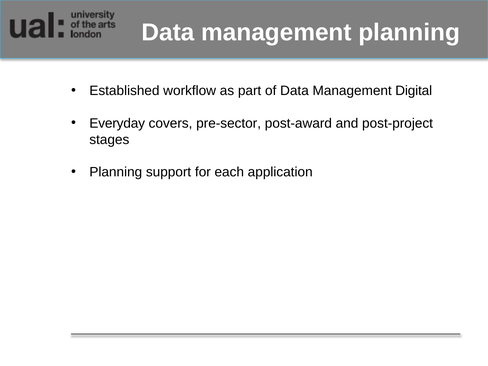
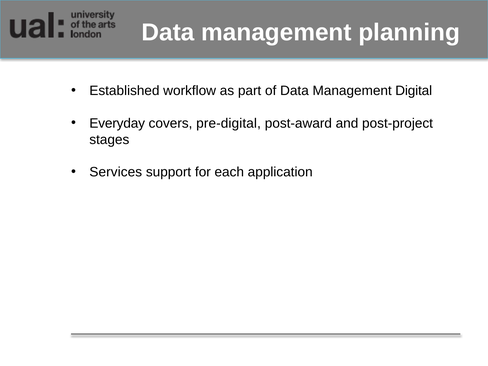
pre-sector: pre-sector -> pre-digital
Planning at (116, 172): Planning -> Services
